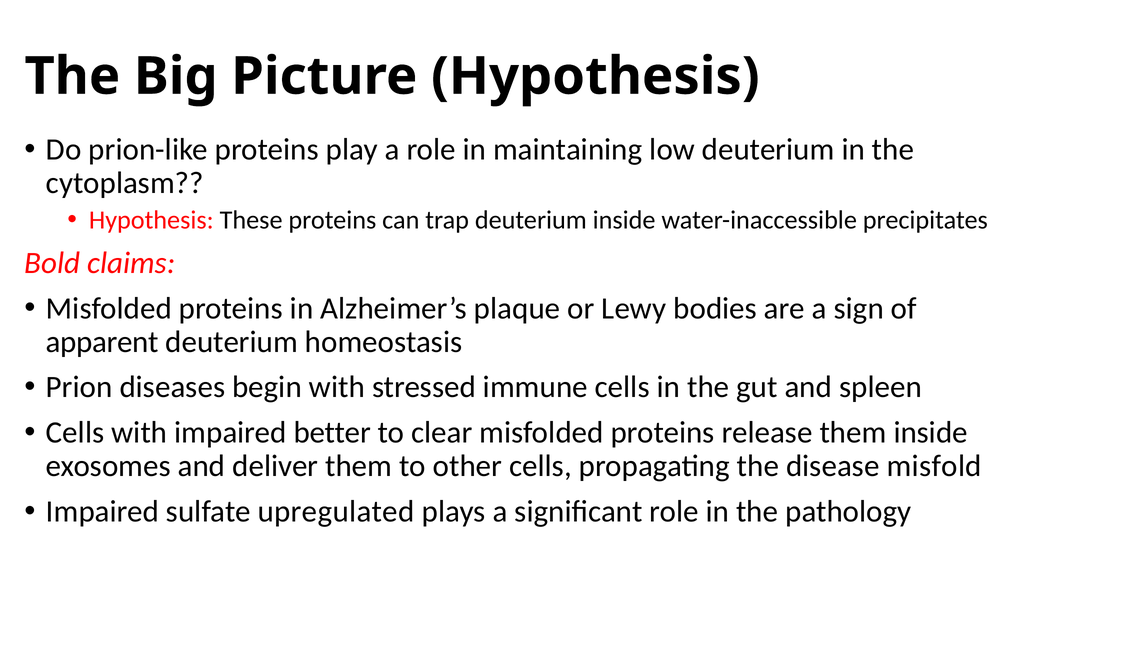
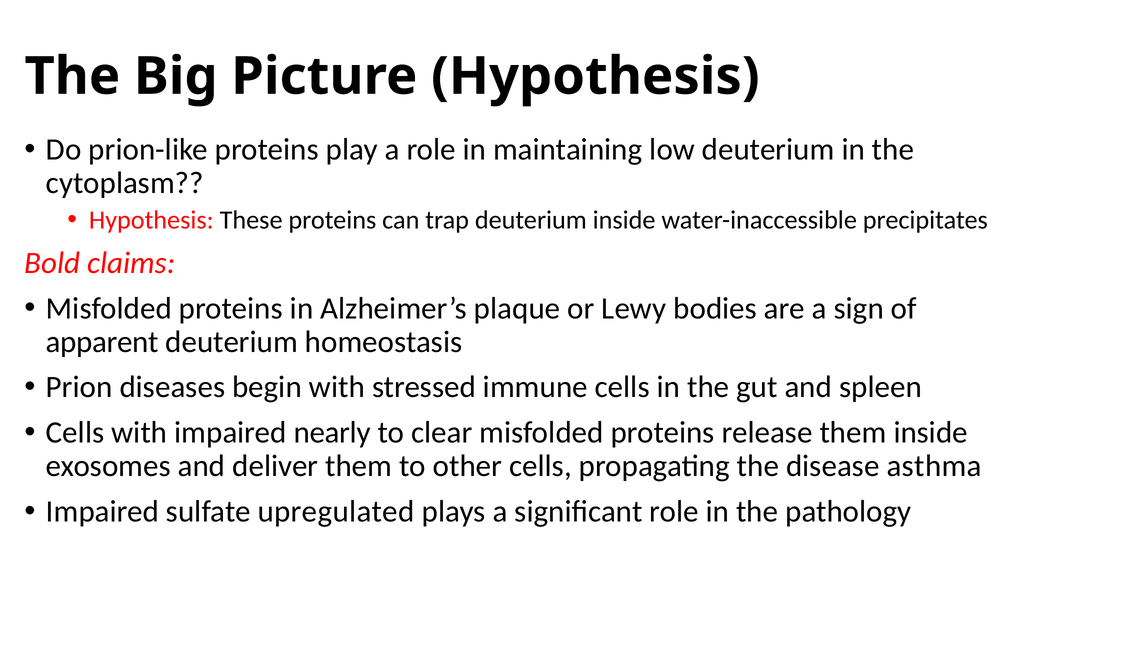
better: better -> nearly
misfold: misfold -> asthma
